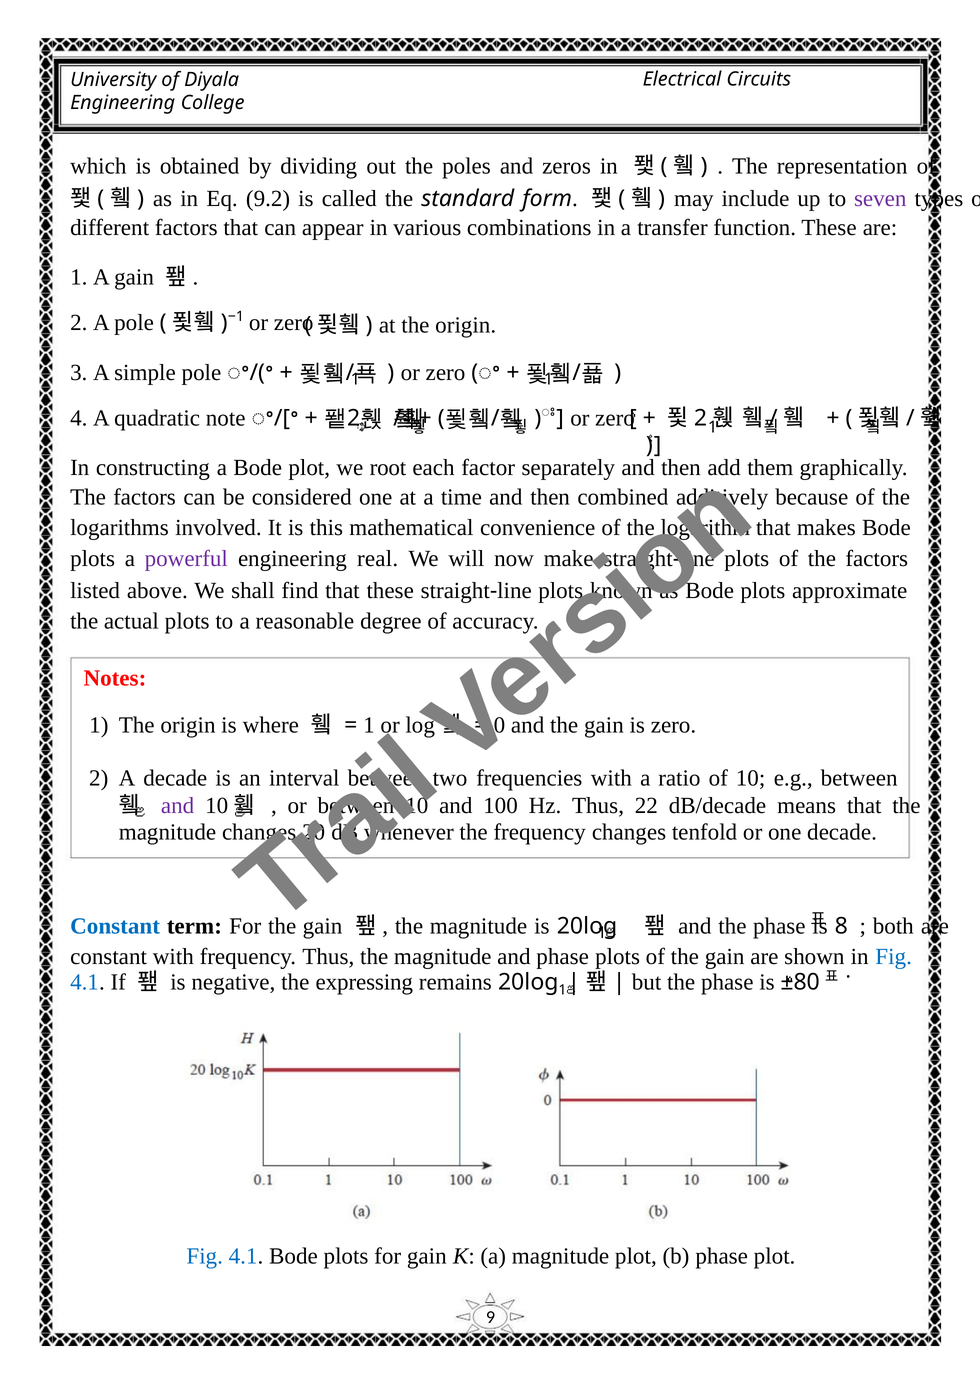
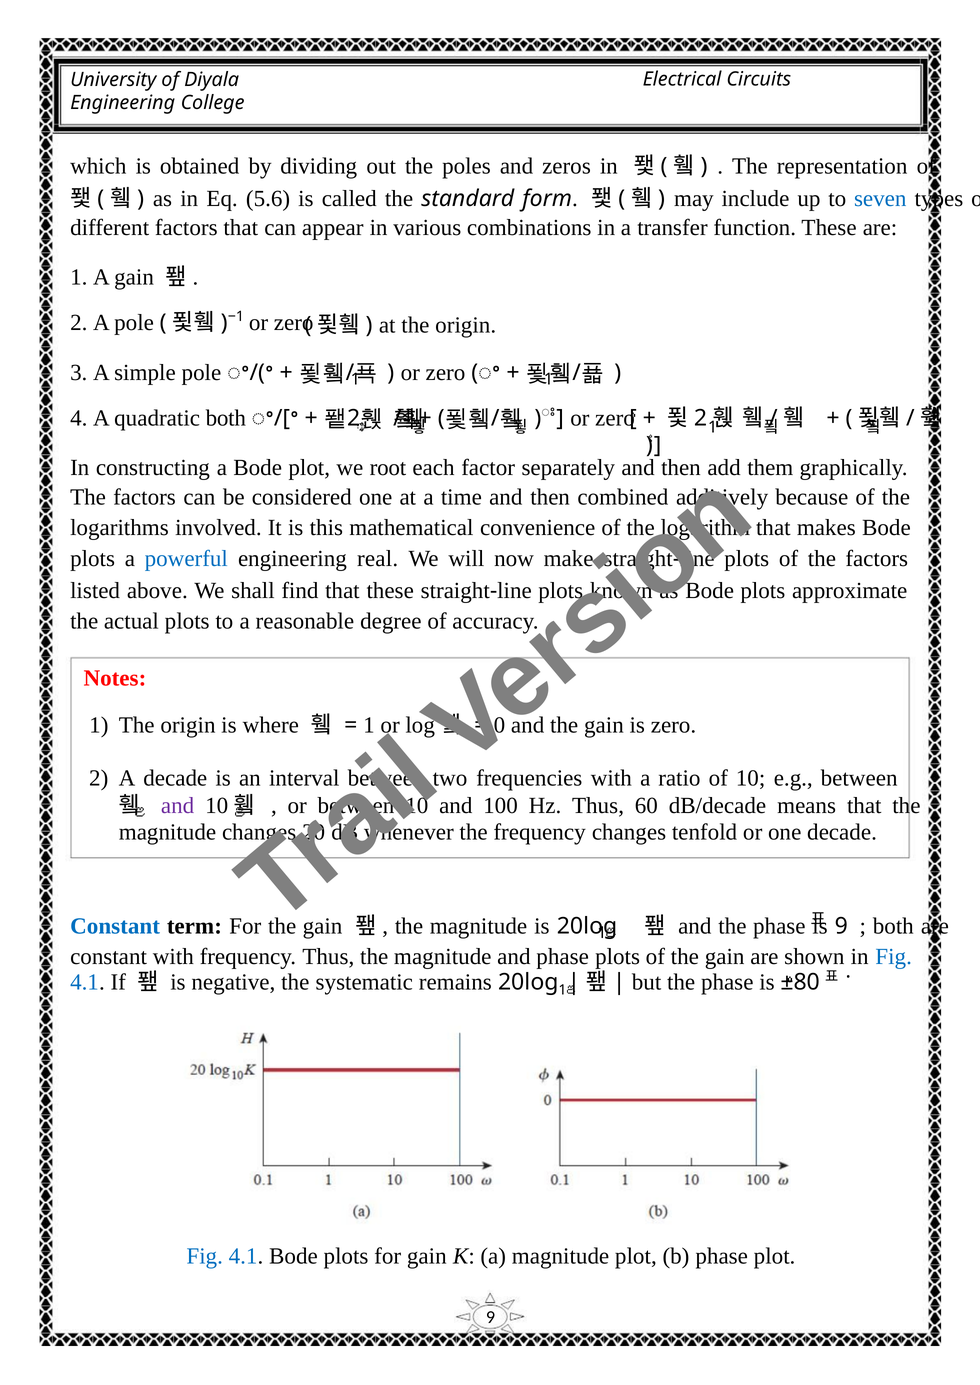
9.2: 9.2 -> 5.6
seven colour: purple -> blue
quadratic note: note -> both
powerful colour: purple -> blue
22: 22 -> 60
8 at (841, 926): 8 -> 9
expressing: expressing -> systematic
